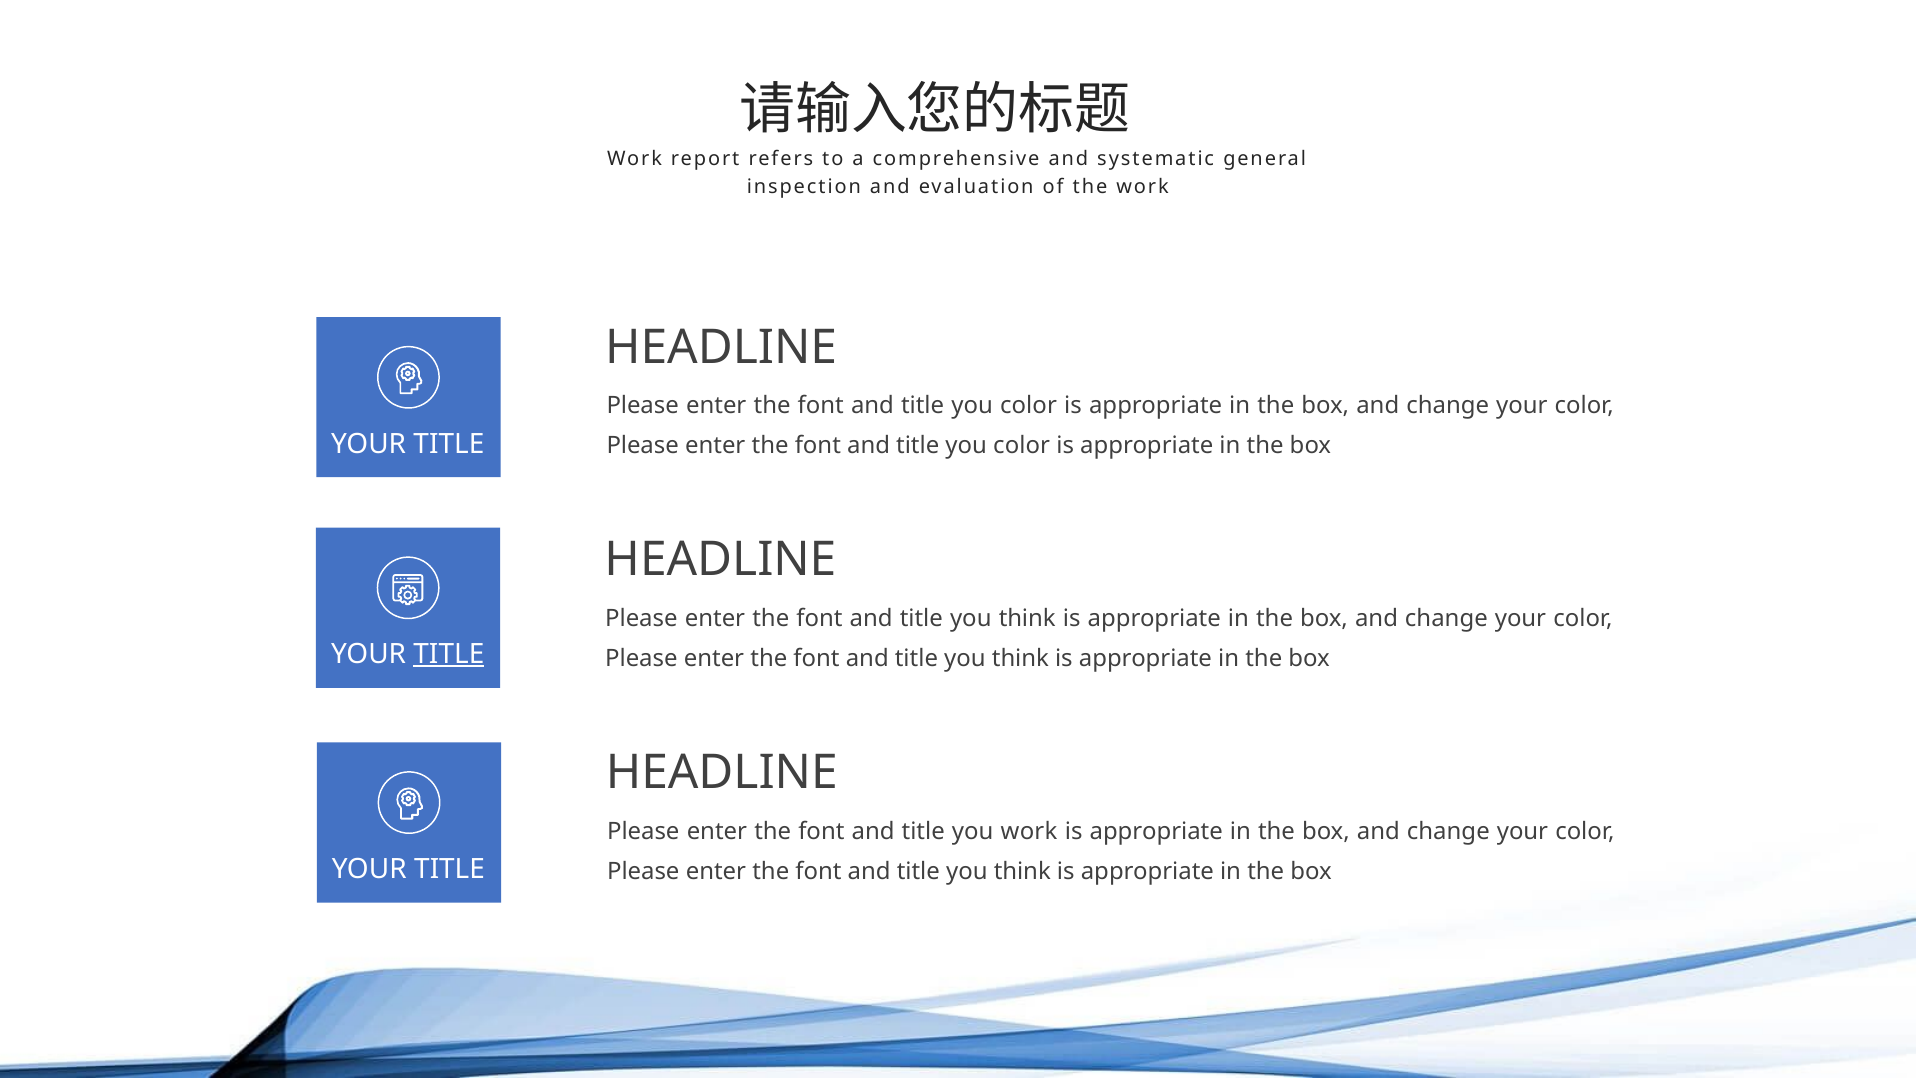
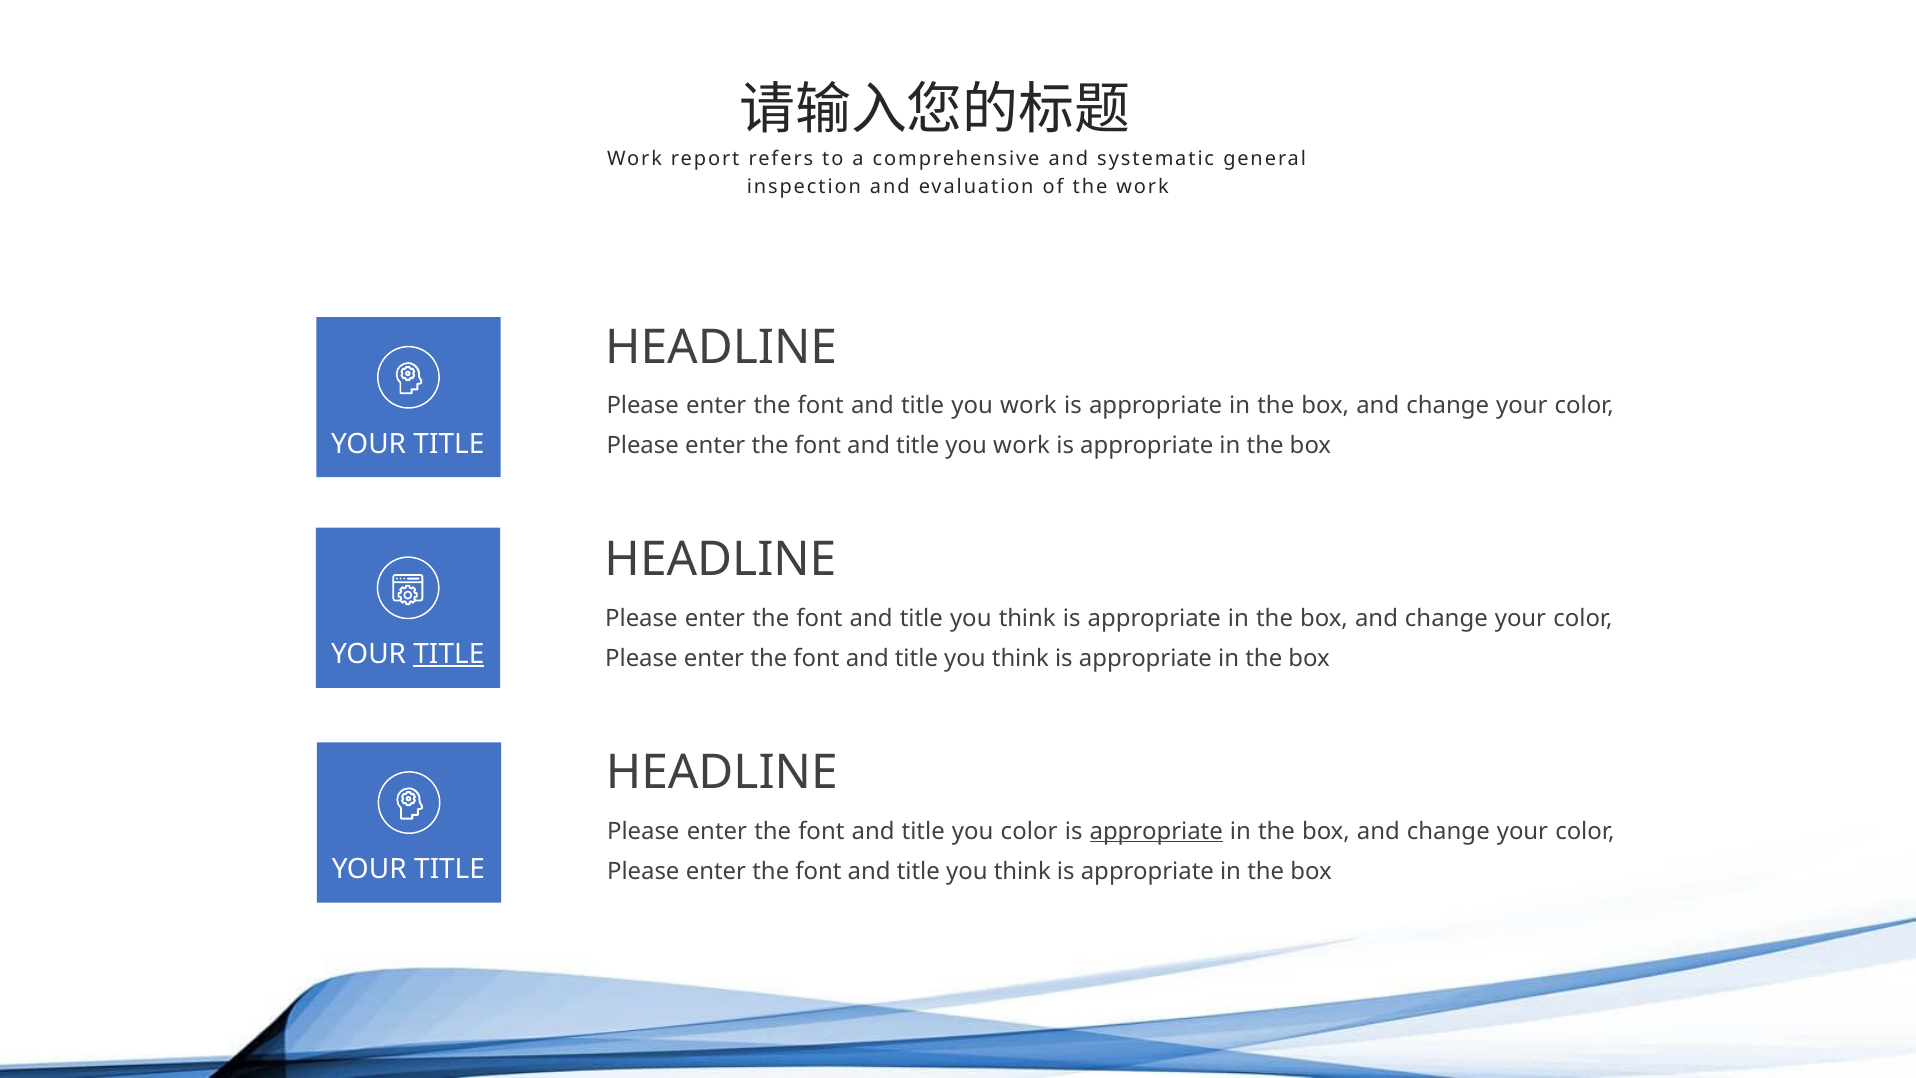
color at (1029, 406): color -> work
color at (1022, 446): color -> work
you work: work -> color
appropriate at (1156, 831) underline: none -> present
